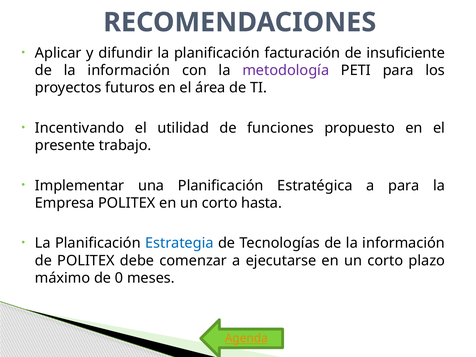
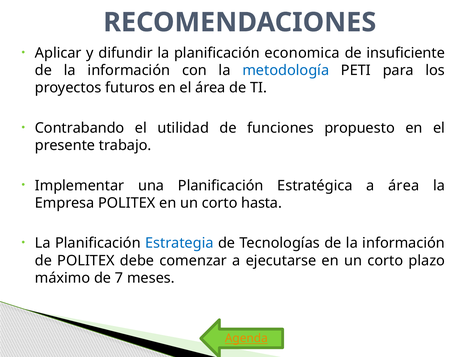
facturación: facturación -> economica
metodología colour: purple -> blue
Incentivando: Incentivando -> Contrabando
a para: para -> área
0: 0 -> 7
